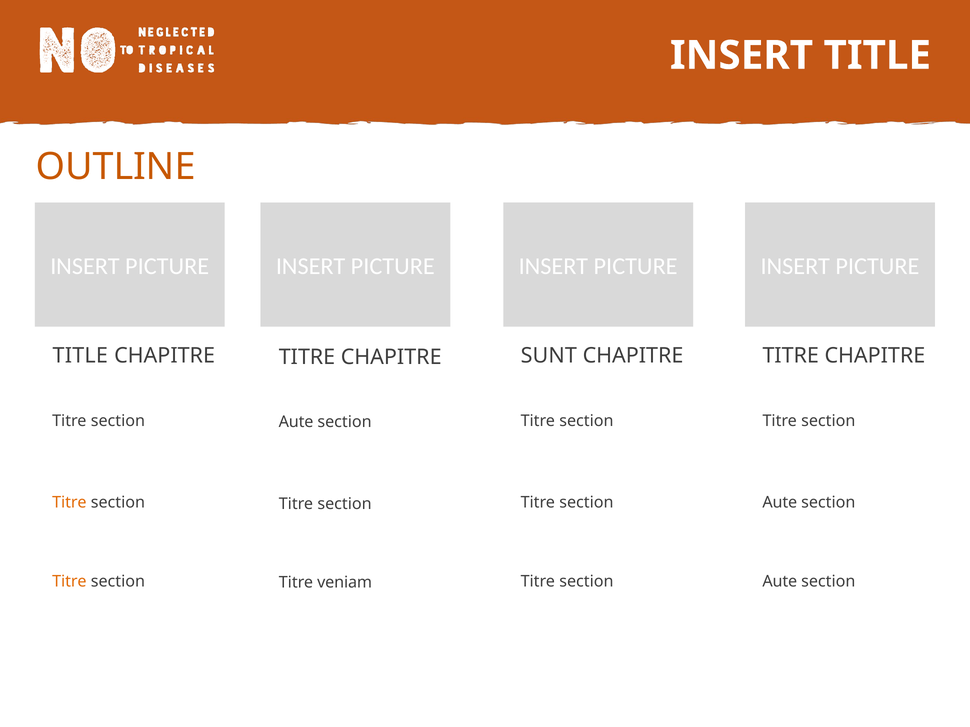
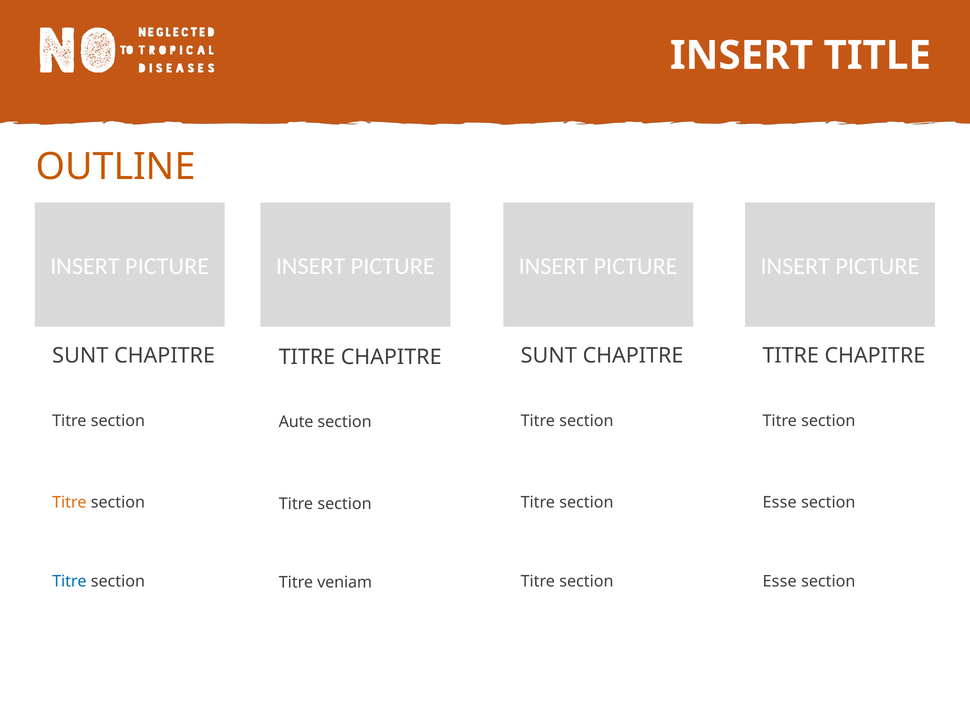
TITLE at (80, 356): TITLE -> SUNT
Aute at (780, 503): Aute -> Esse
Aute at (780, 582): Aute -> Esse
Titre at (69, 582) colour: orange -> blue
